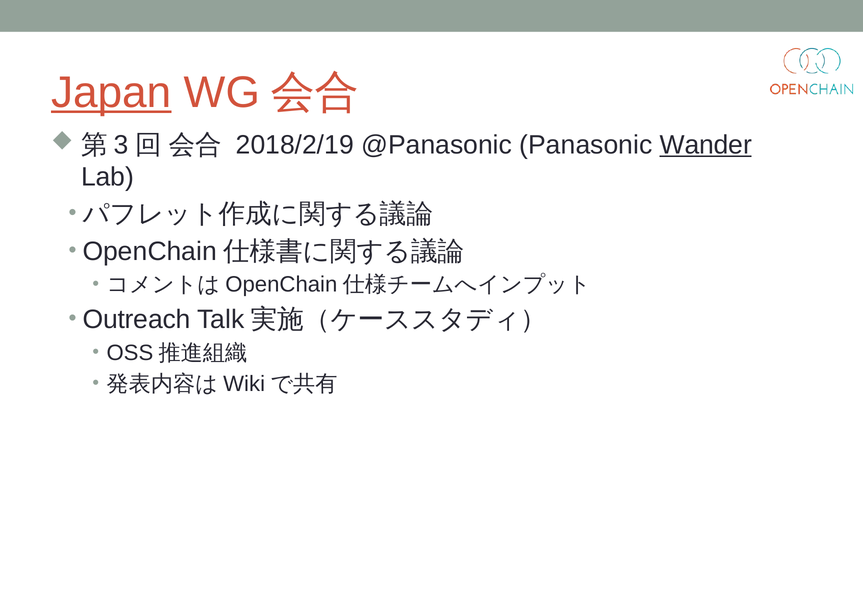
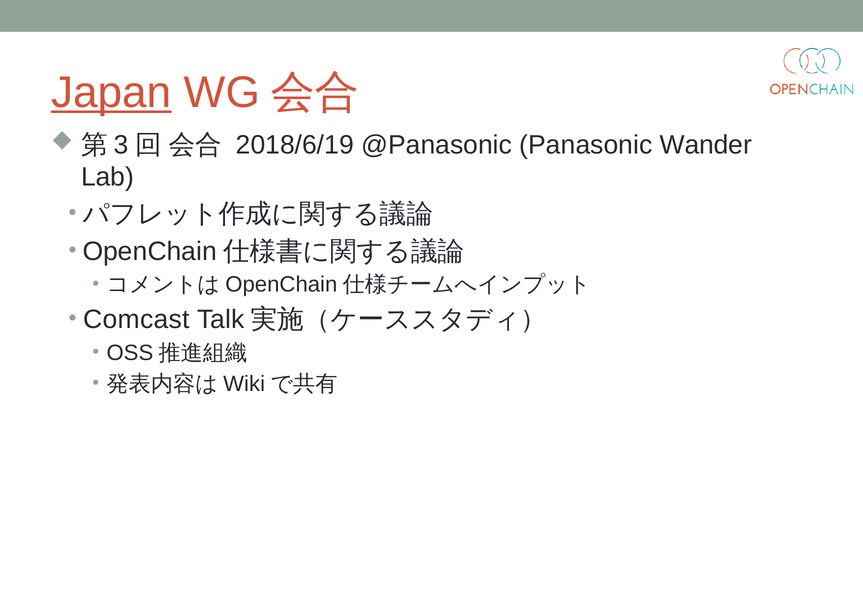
2018/2/19: 2018/2/19 -> 2018/6/19
Wander underline: present -> none
Outreach: Outreach -> Comcast
